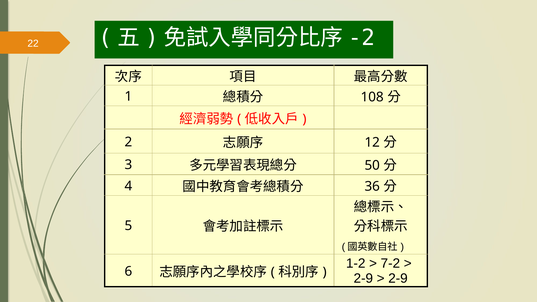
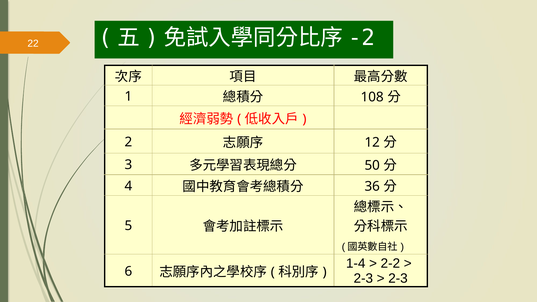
1-2: 1-2 -> 1-4
7-2: 7-2 -> 2-2
2-9 at (363, 278): 2-9 -> 2-3
2-9 at (398, 278): 2-9 -> 2-3
